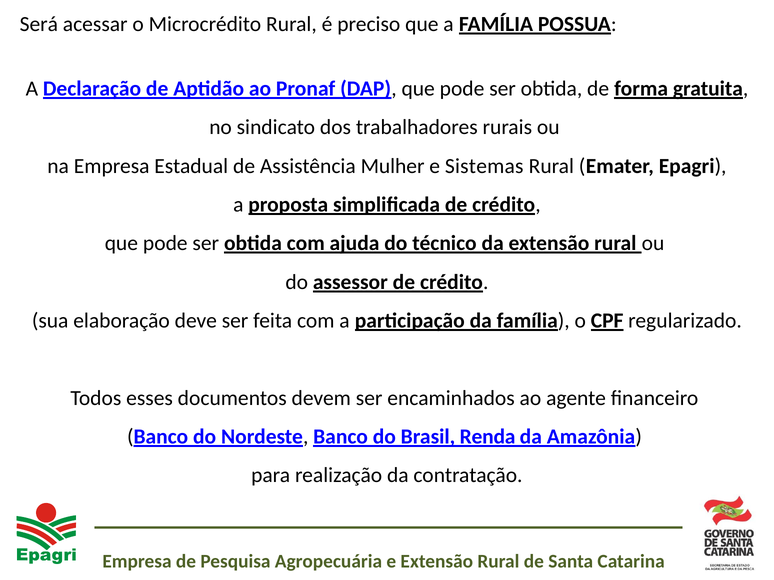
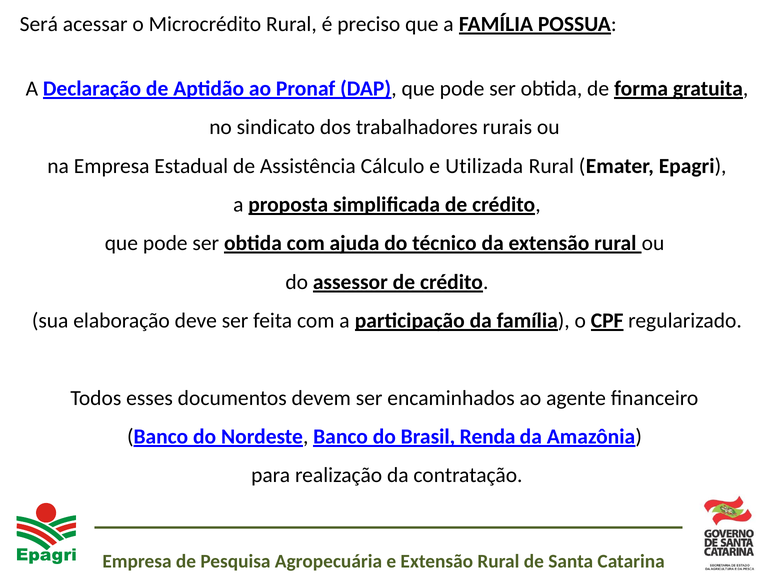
Mulher: Mulher -> Cálculo
Sistemas: Sistemas -> Utilizada
